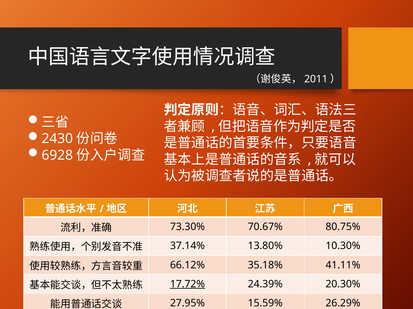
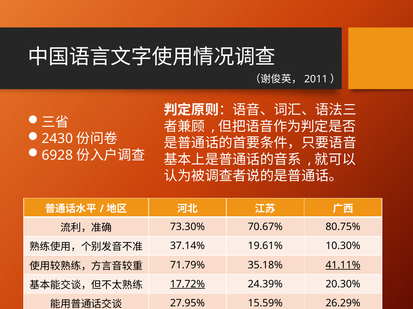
13.80%: 13.80% -> 19.61%
66.12%: 66.12% -> 71.79%
41.11% underline: none -> present
